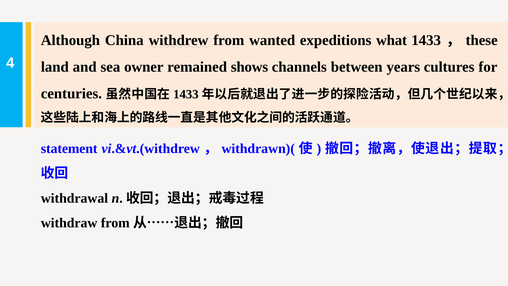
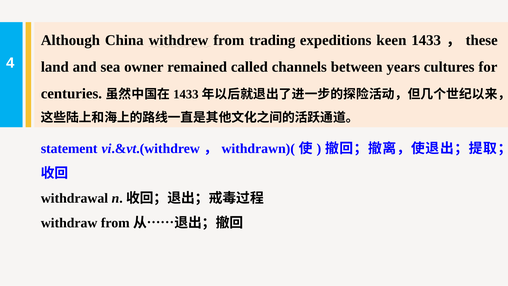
wanted: wanted -> trading
what: what -> keen
shows: shows -> called
